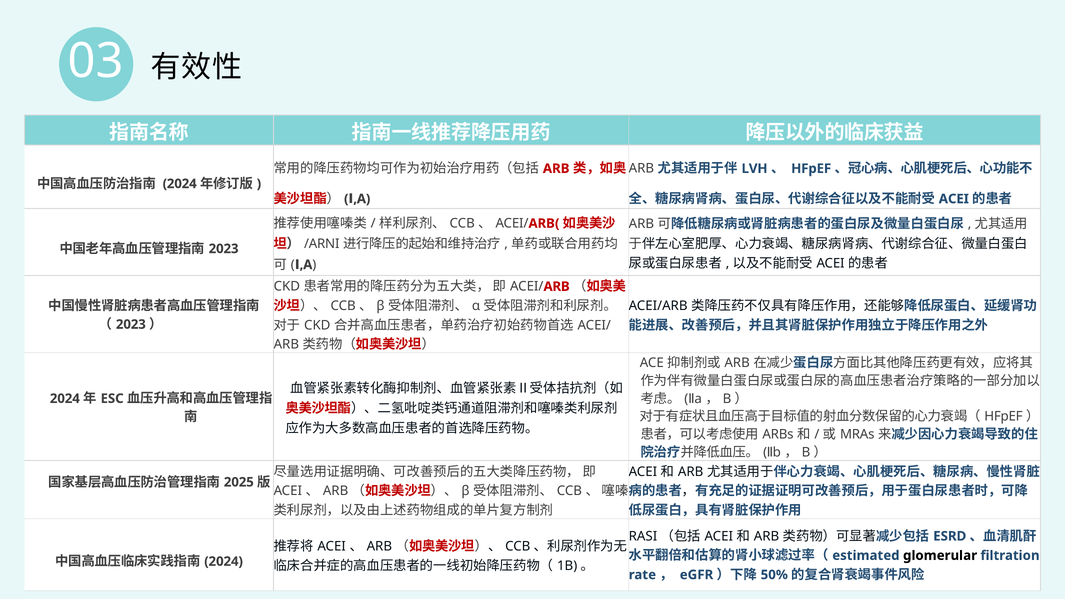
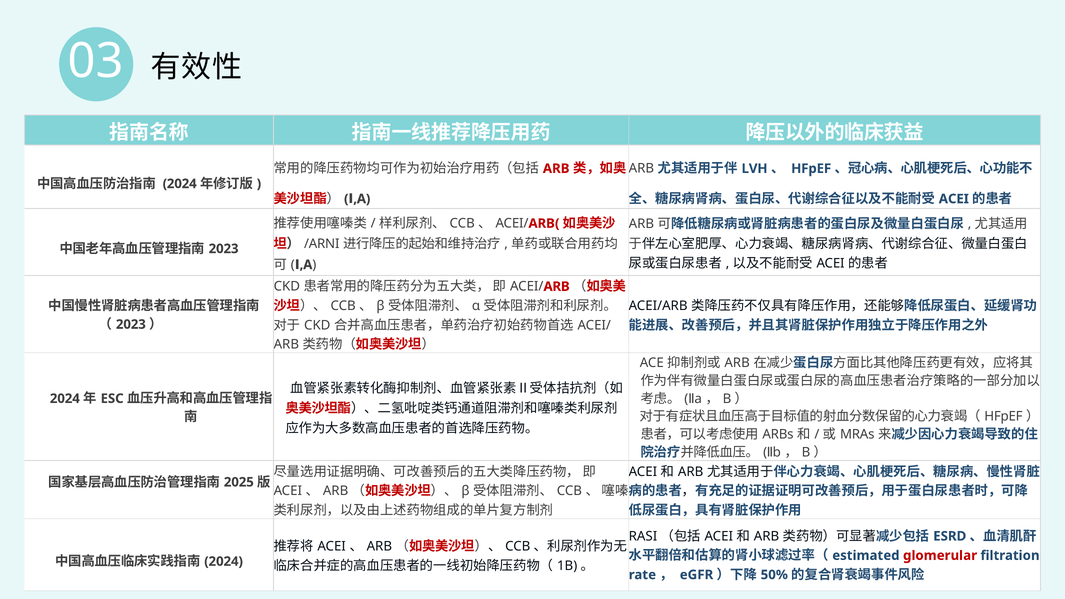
glomerular colour: black -> red
